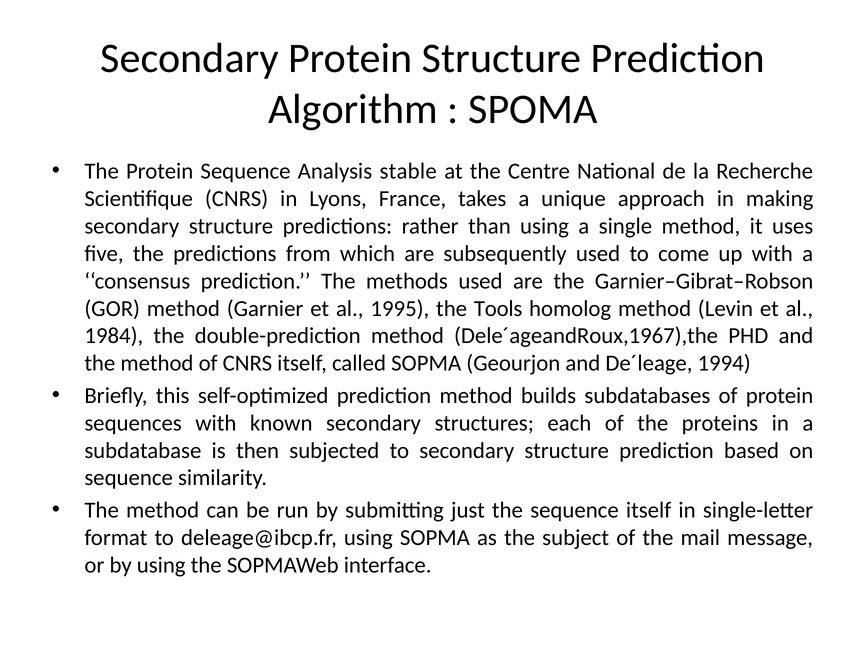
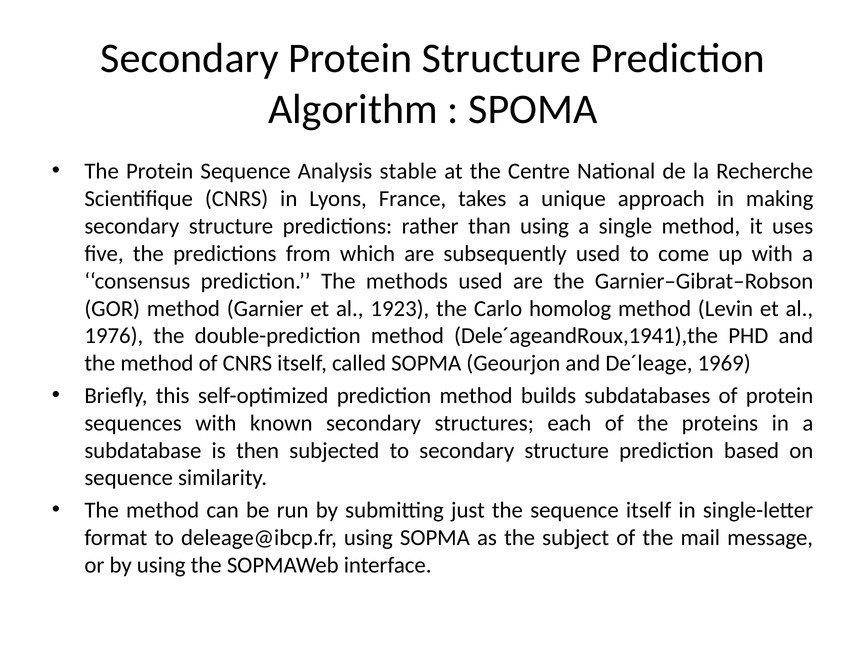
1995: 1995 -> 1923
Tools: Tools -> Carlo
1984: 1984 -> 1976
Dele´ageandRoux,1967),the: Dele´ageandRoux,1967),the -> Dele´ageandRoux,1941),the
1994: 1994 -> 1969
